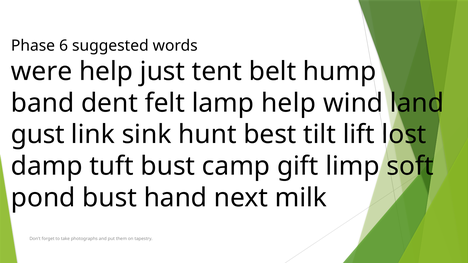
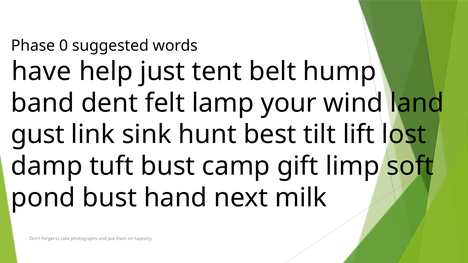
6: 6 -> 0
were: were -> have
lamp help: help -> your
